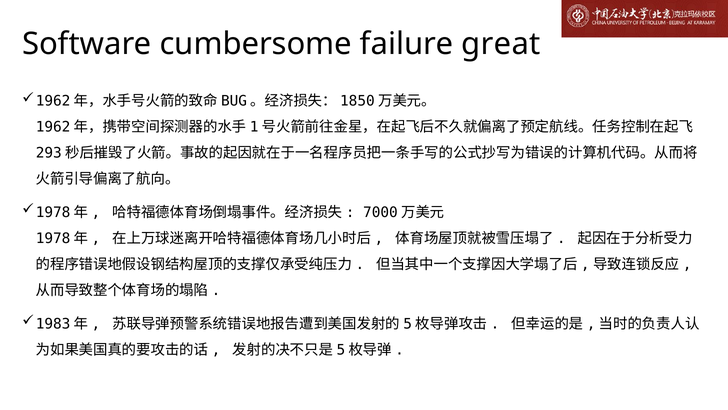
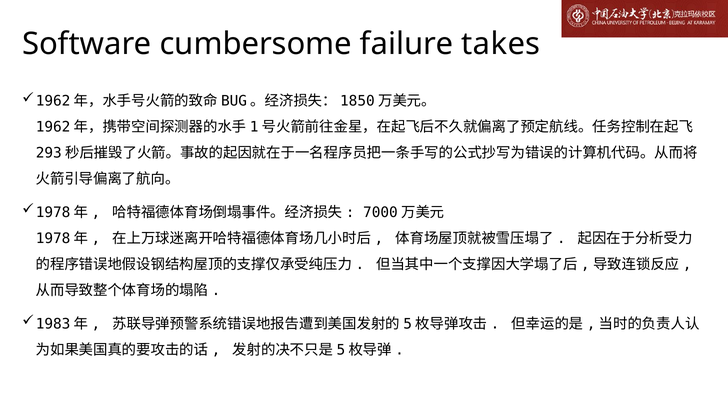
great: great -> takes
